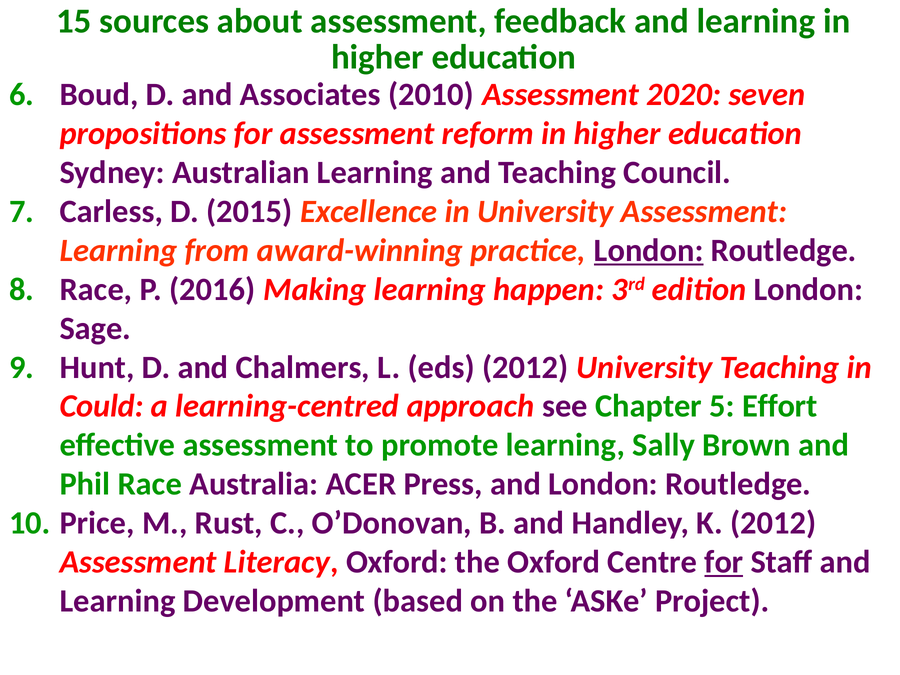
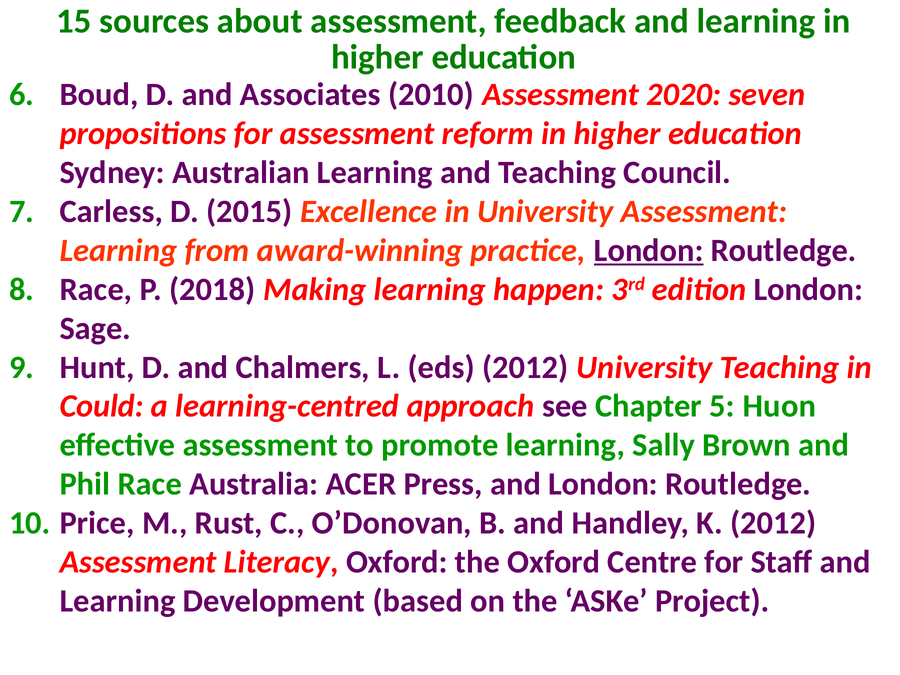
2016: 2016 -> 2018
Effort: Effort -> Huon
for at (724, 562) underline: present -> none
